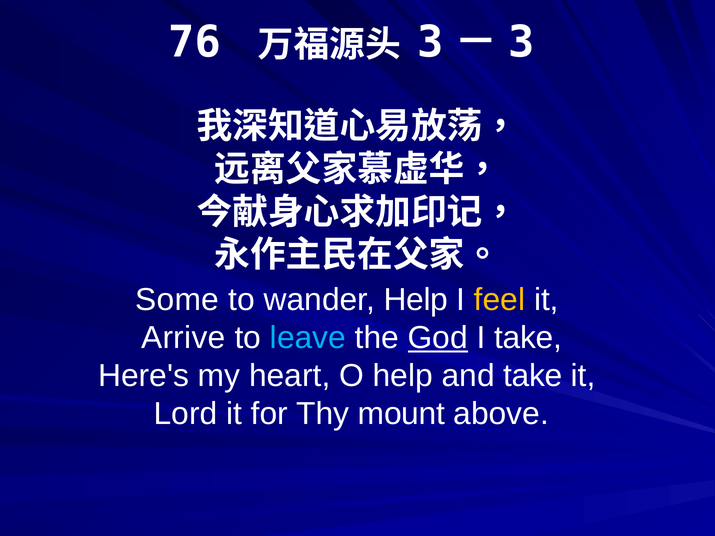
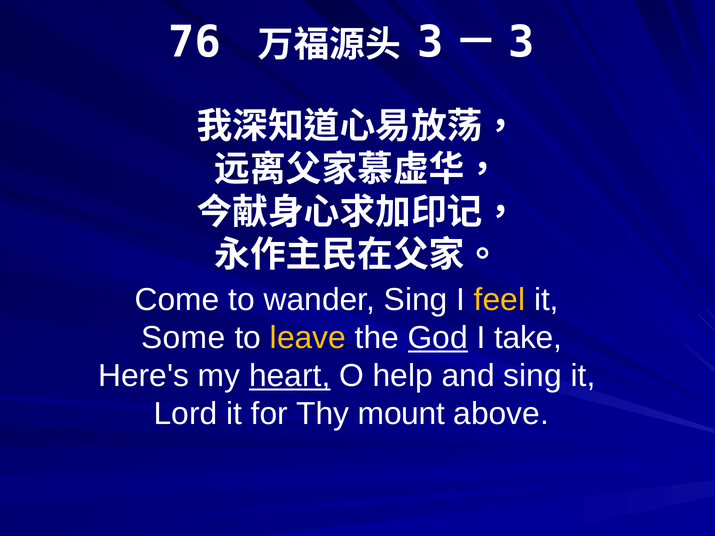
Some: Some -> Come
wander Help: Help -> Sing
Arrive: Arrive -> Some
leave colour: light blue -> yellow
heart underline: none -> present
and take: take -> sing
